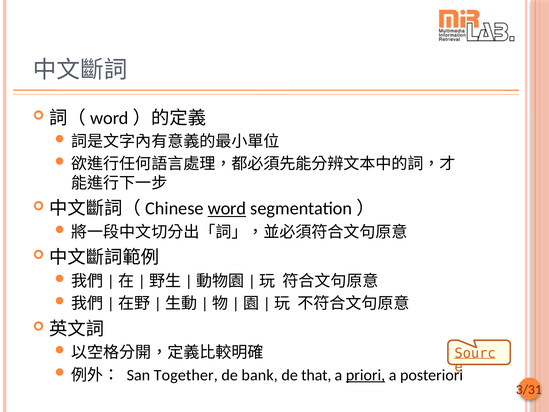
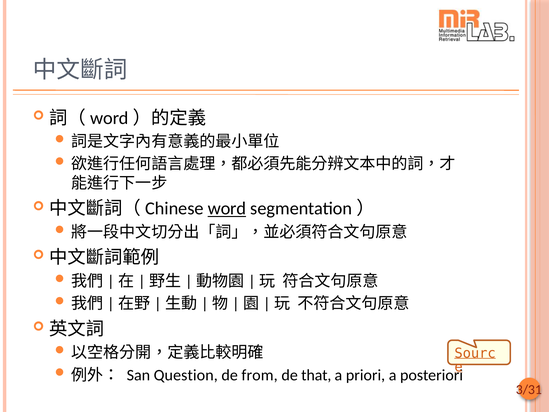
Together: Together -> Question
bank: bank -> from
priori underline: present -> none
